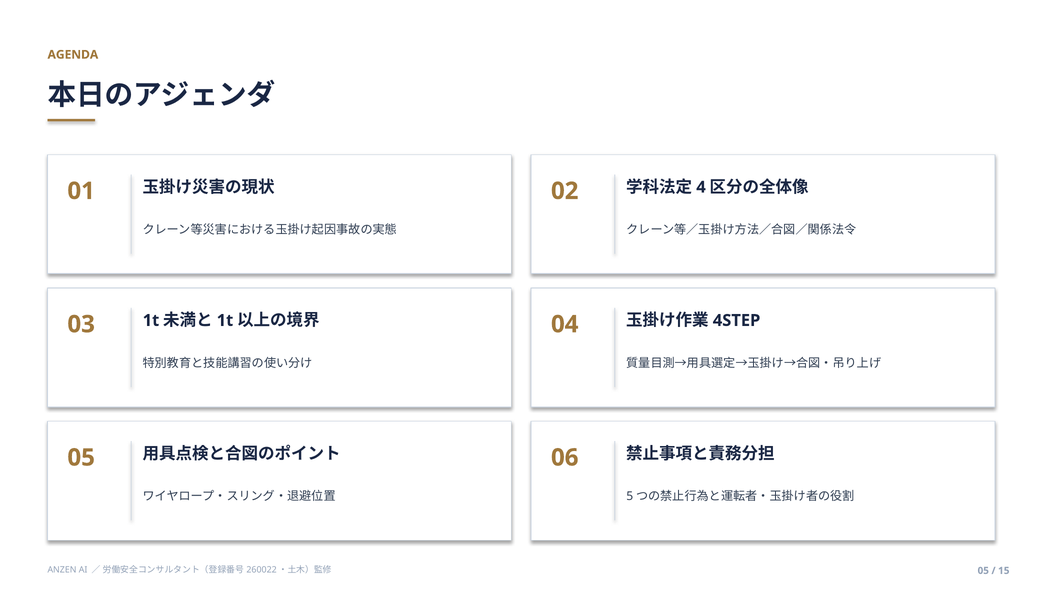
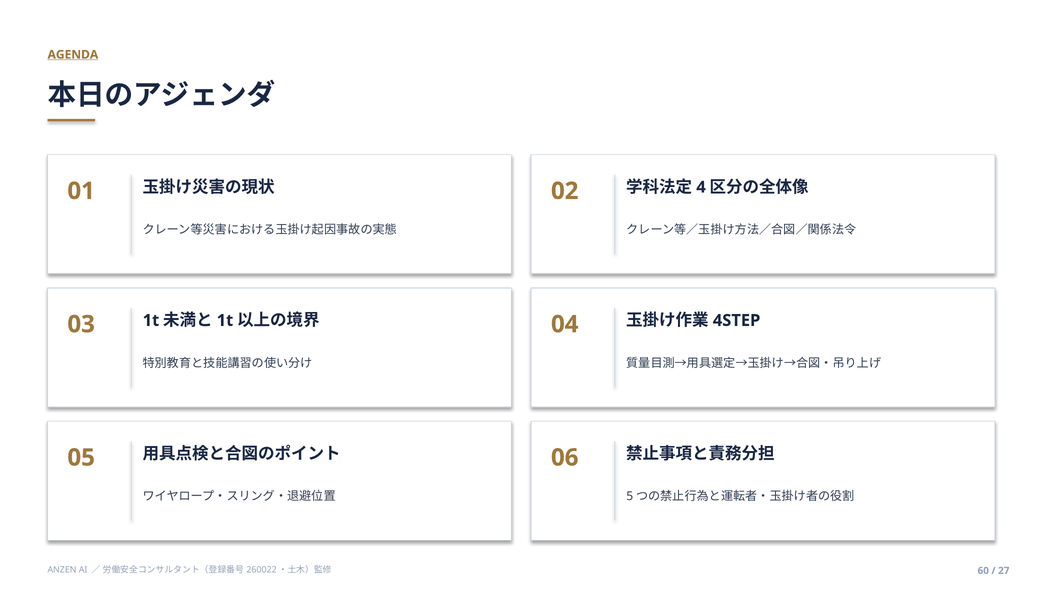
AGENDA underline: none -> present
05 at (983, 570): 05 -> 60
15: 15 -> 27
